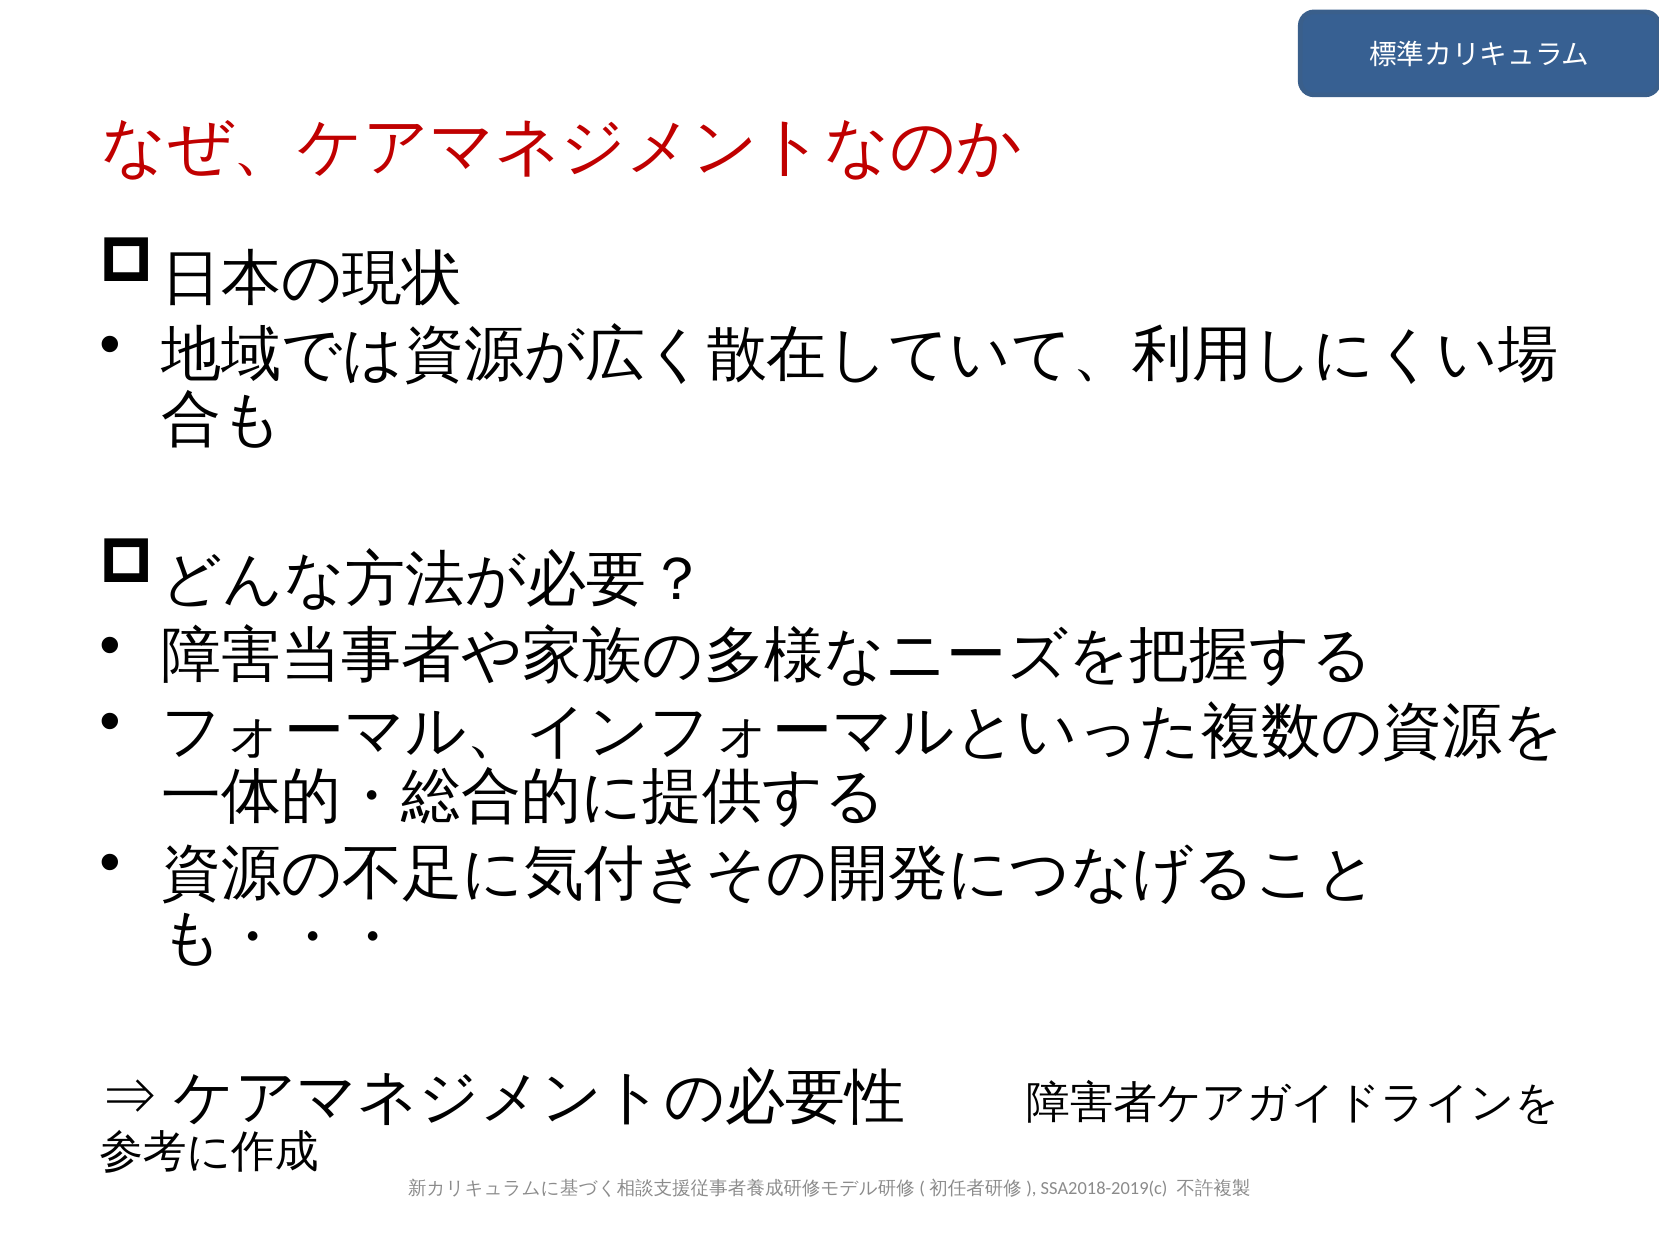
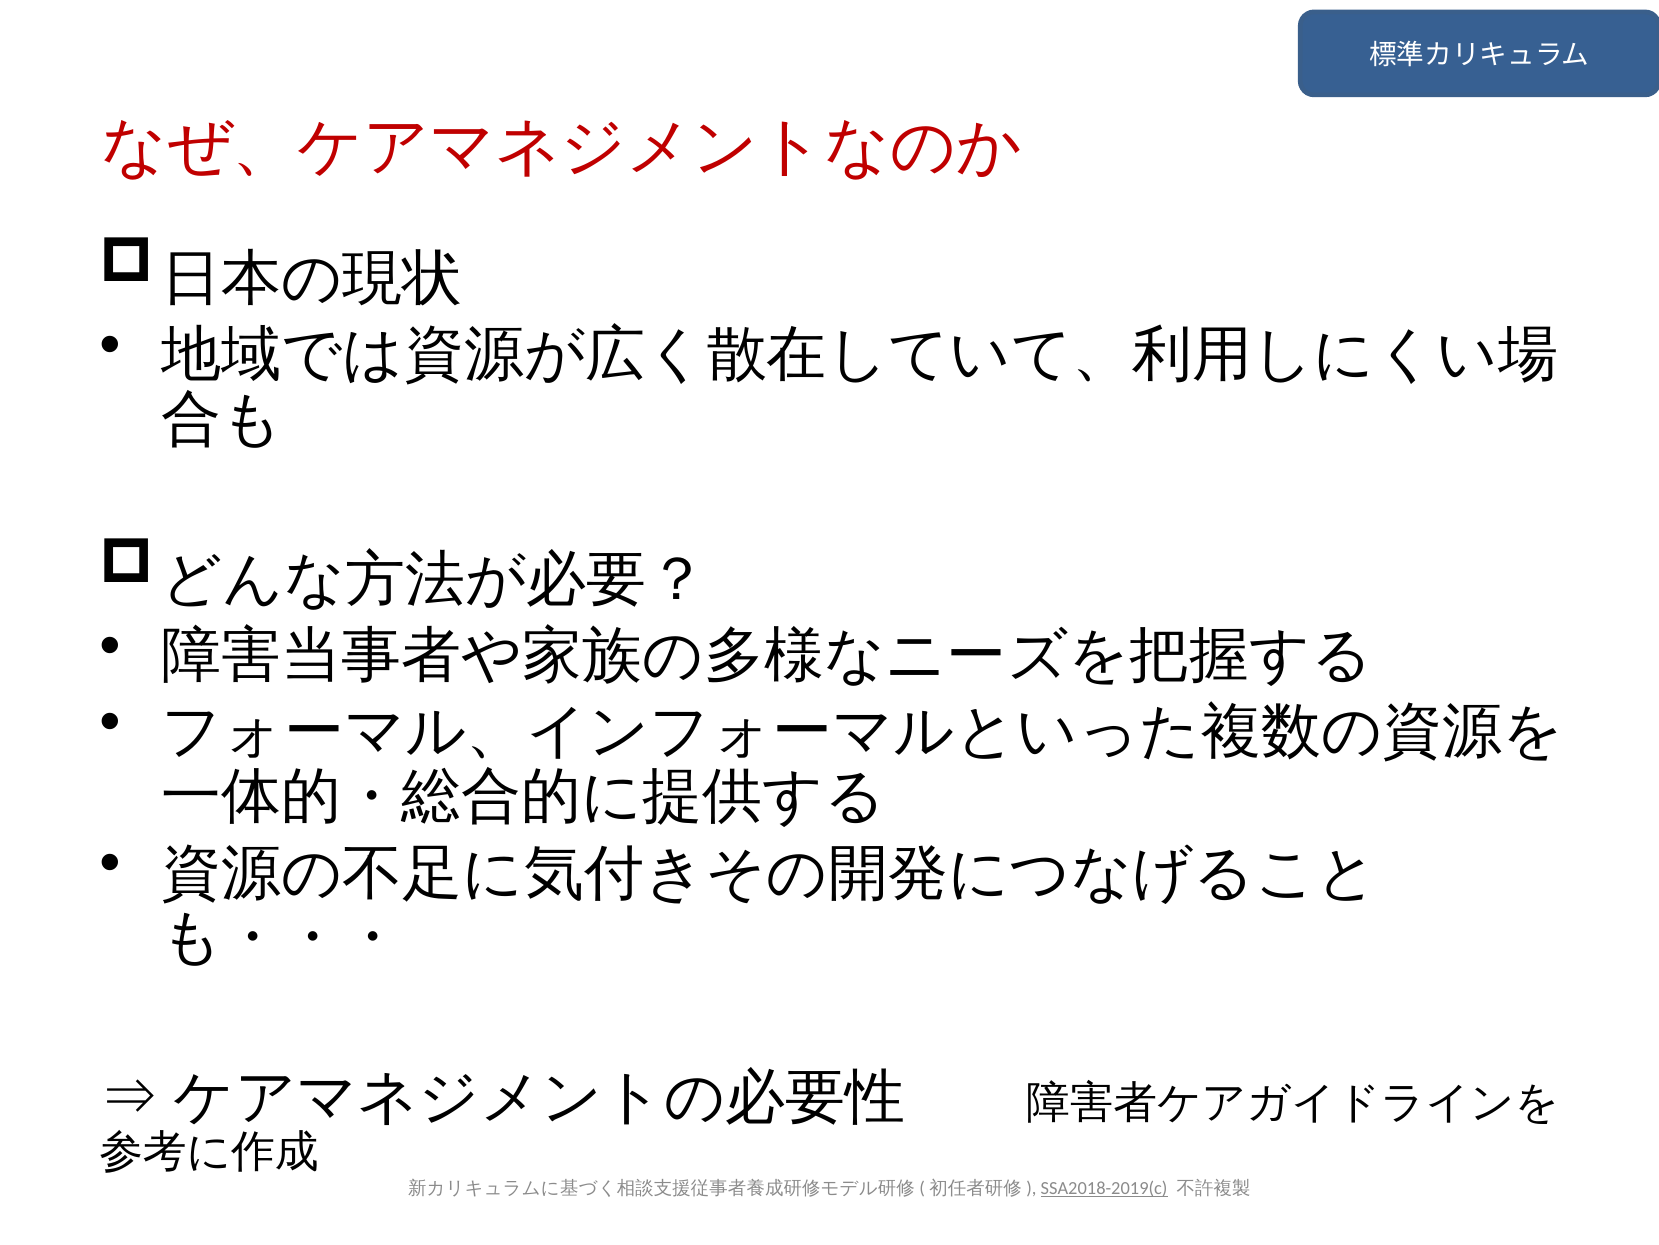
SSA2018-2019(c underline: none -> present
